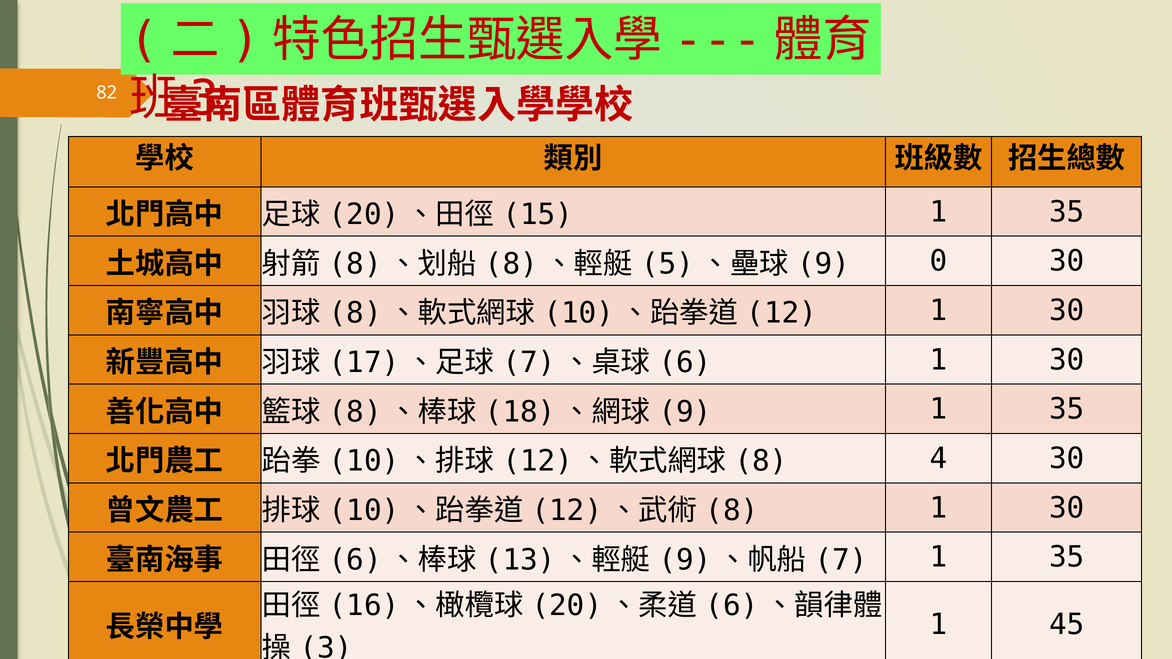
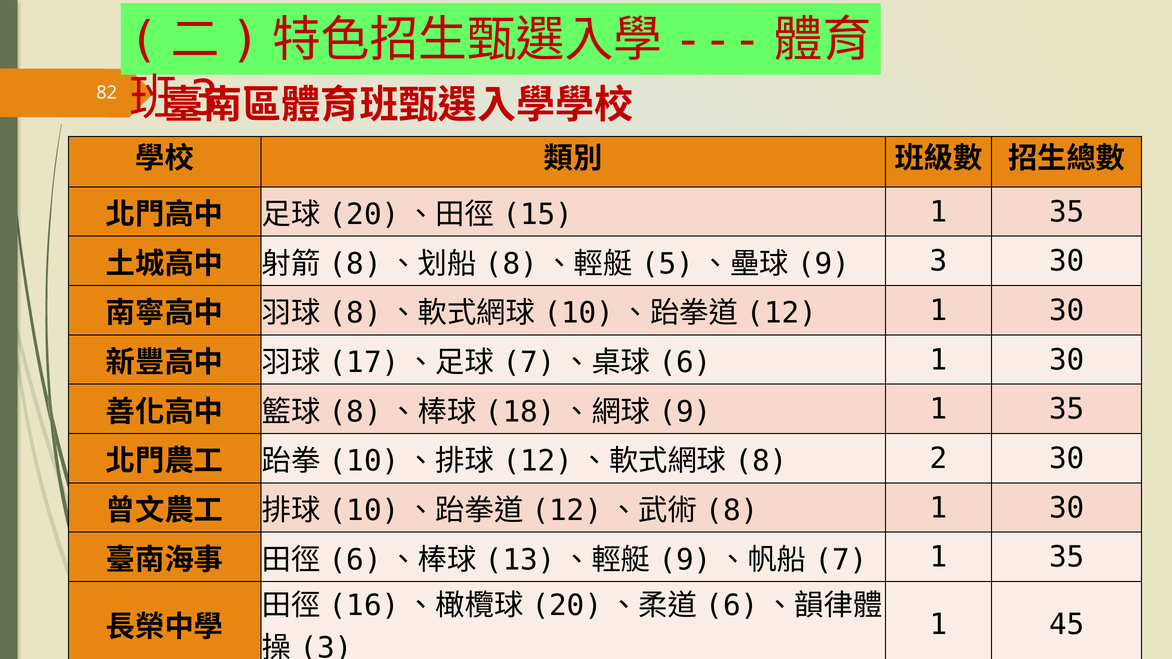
0 at (939, 261): 0 -> 3
4: 4 -> 2
